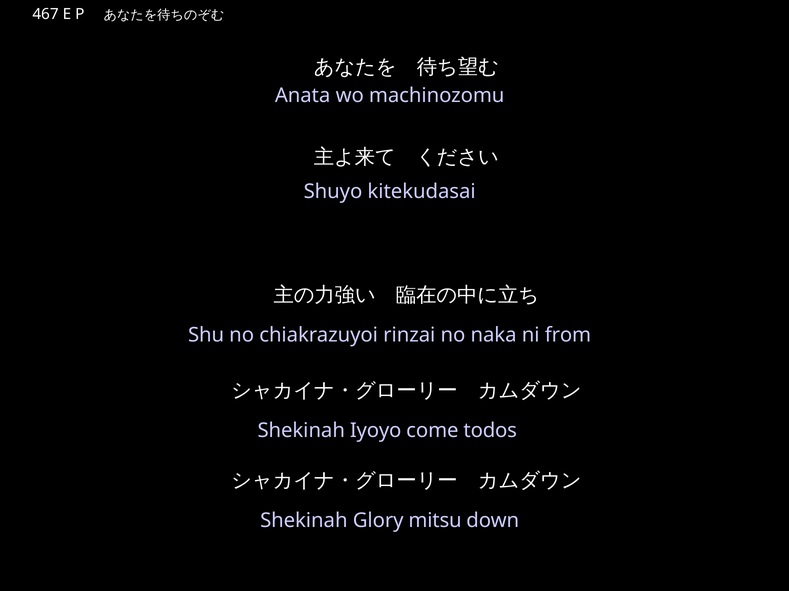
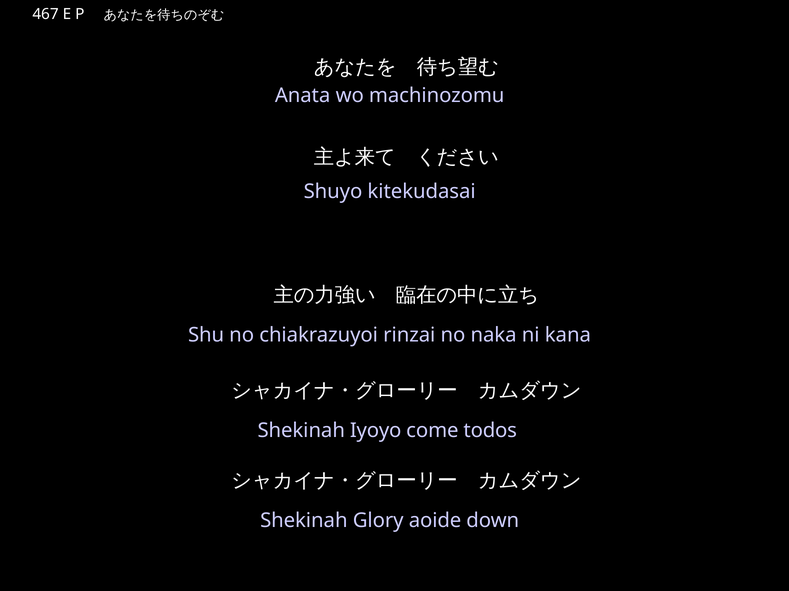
from: from -> kana
mitsu: mitsu -> aoide
